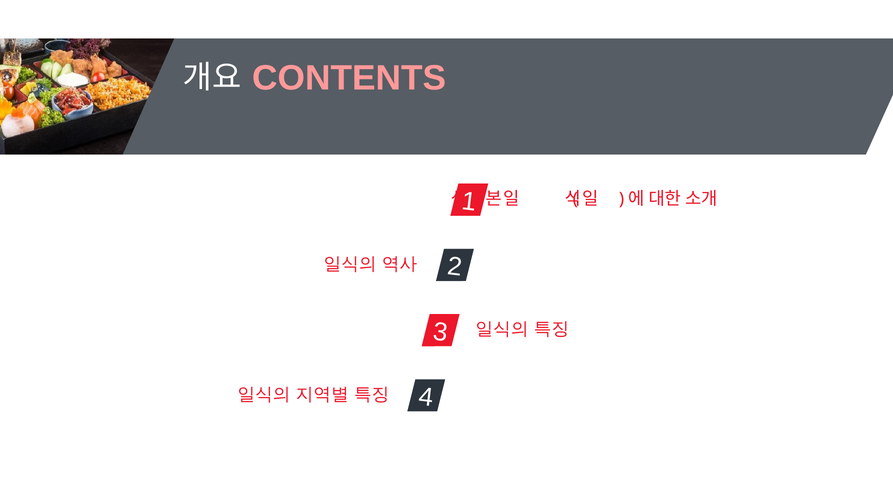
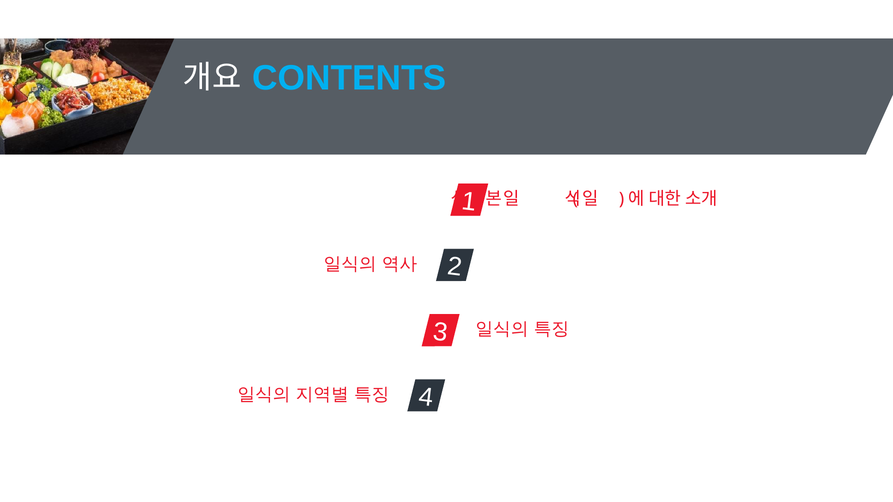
CONTENTS colour: pink -> light blue
